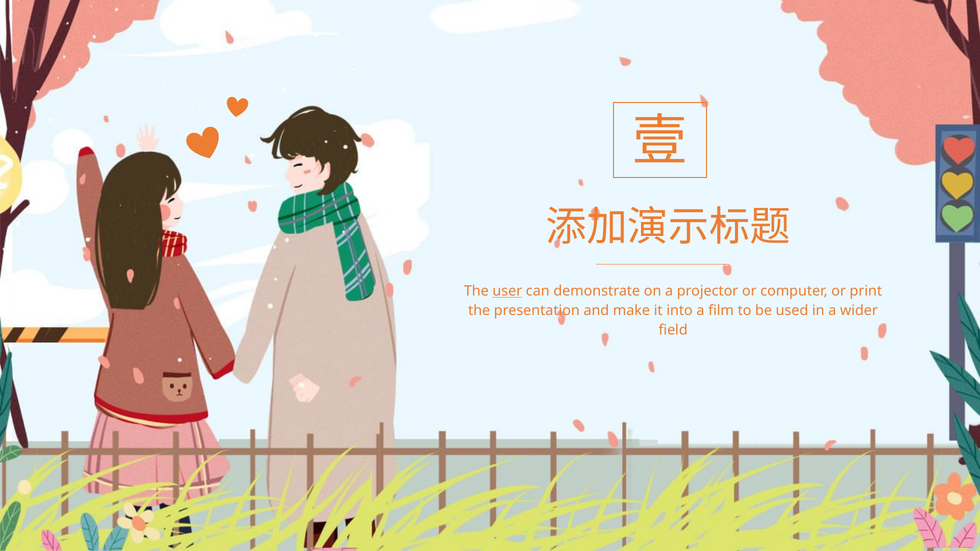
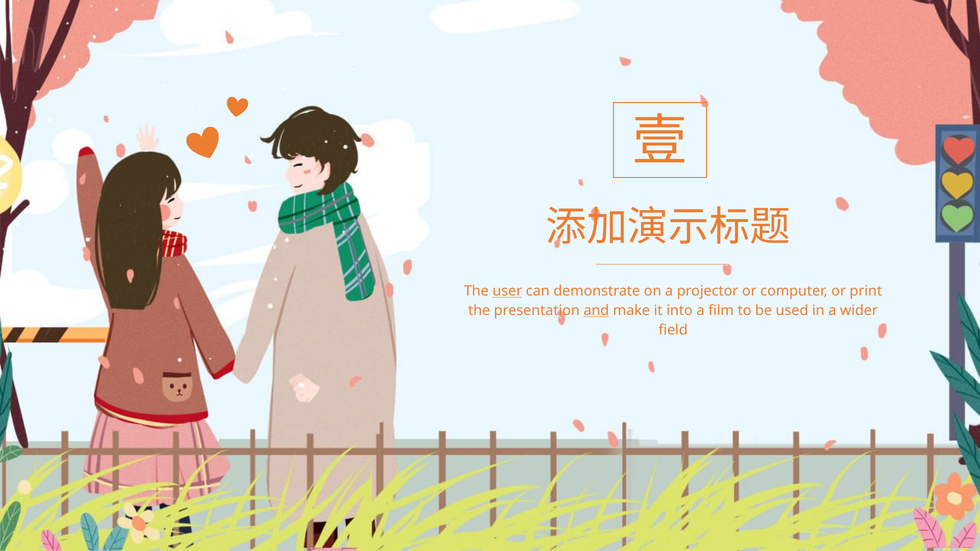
and underline: none -> present
